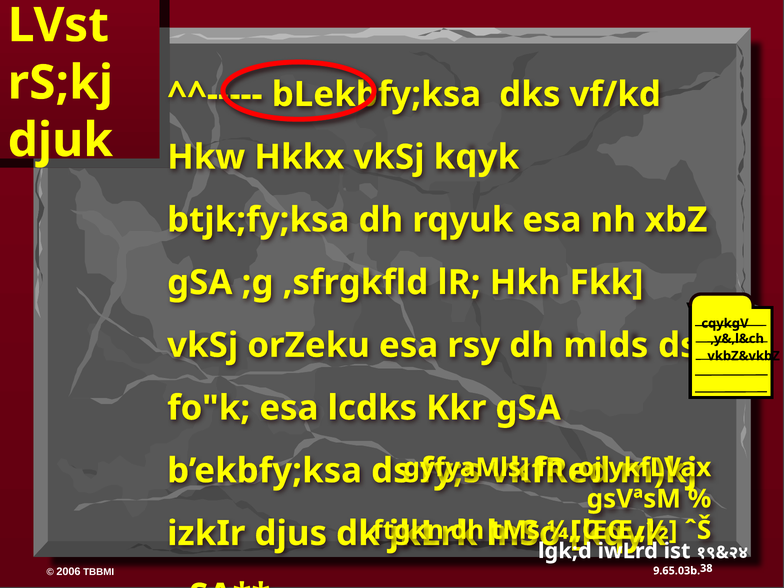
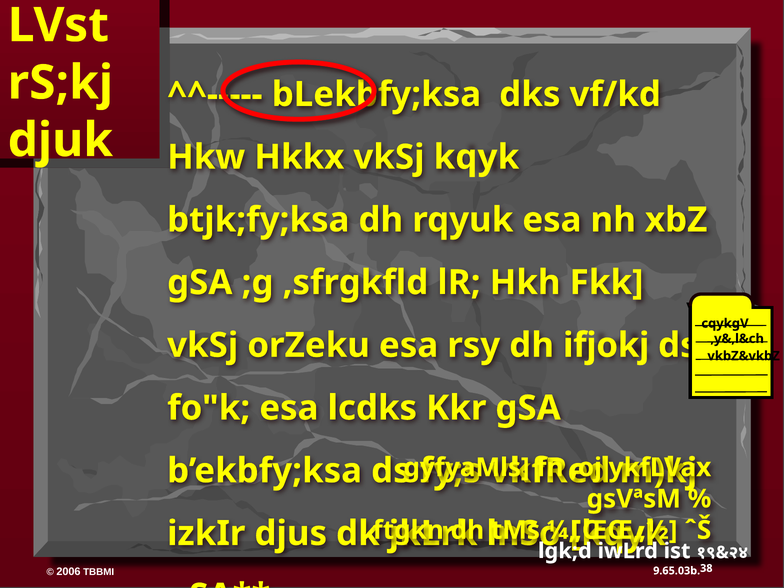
mlds: mlds -> ifjokj
